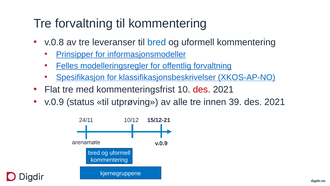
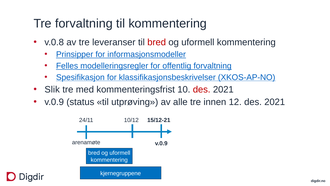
bred at (157, 42) colour: blue -> red
Flat: Flat -> Slik
39: 39 -> 12
